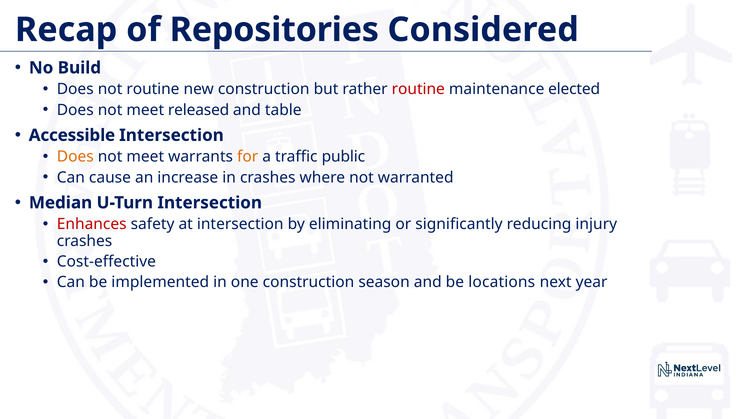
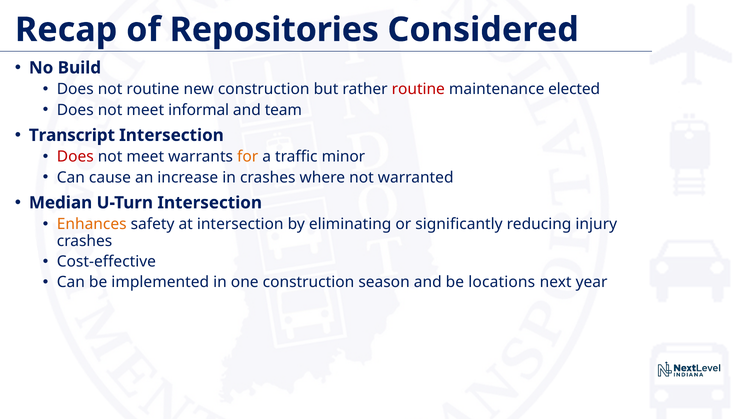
released: released -> informal
table: table -> team
Accessible: Accessible -> Transcript
Does at (75, 157) colour: orange -> red
public: public -> minor
Enhances colour: red -> orange
